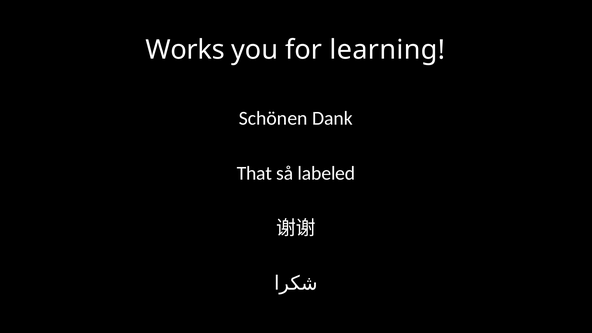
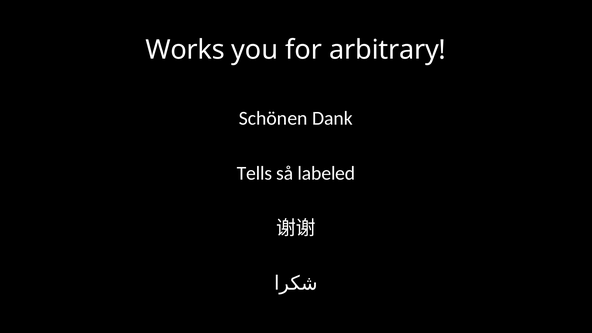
learning: learning -> arbitrary
That: That -> Tells
